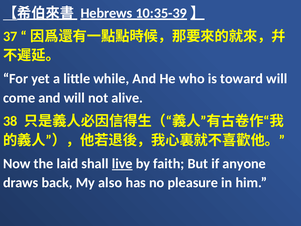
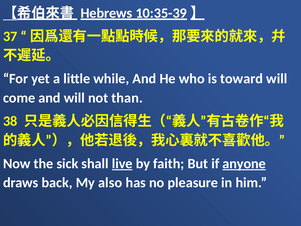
alive: alive -> than
laid: laid -> sick
anyone underline: none -> present
